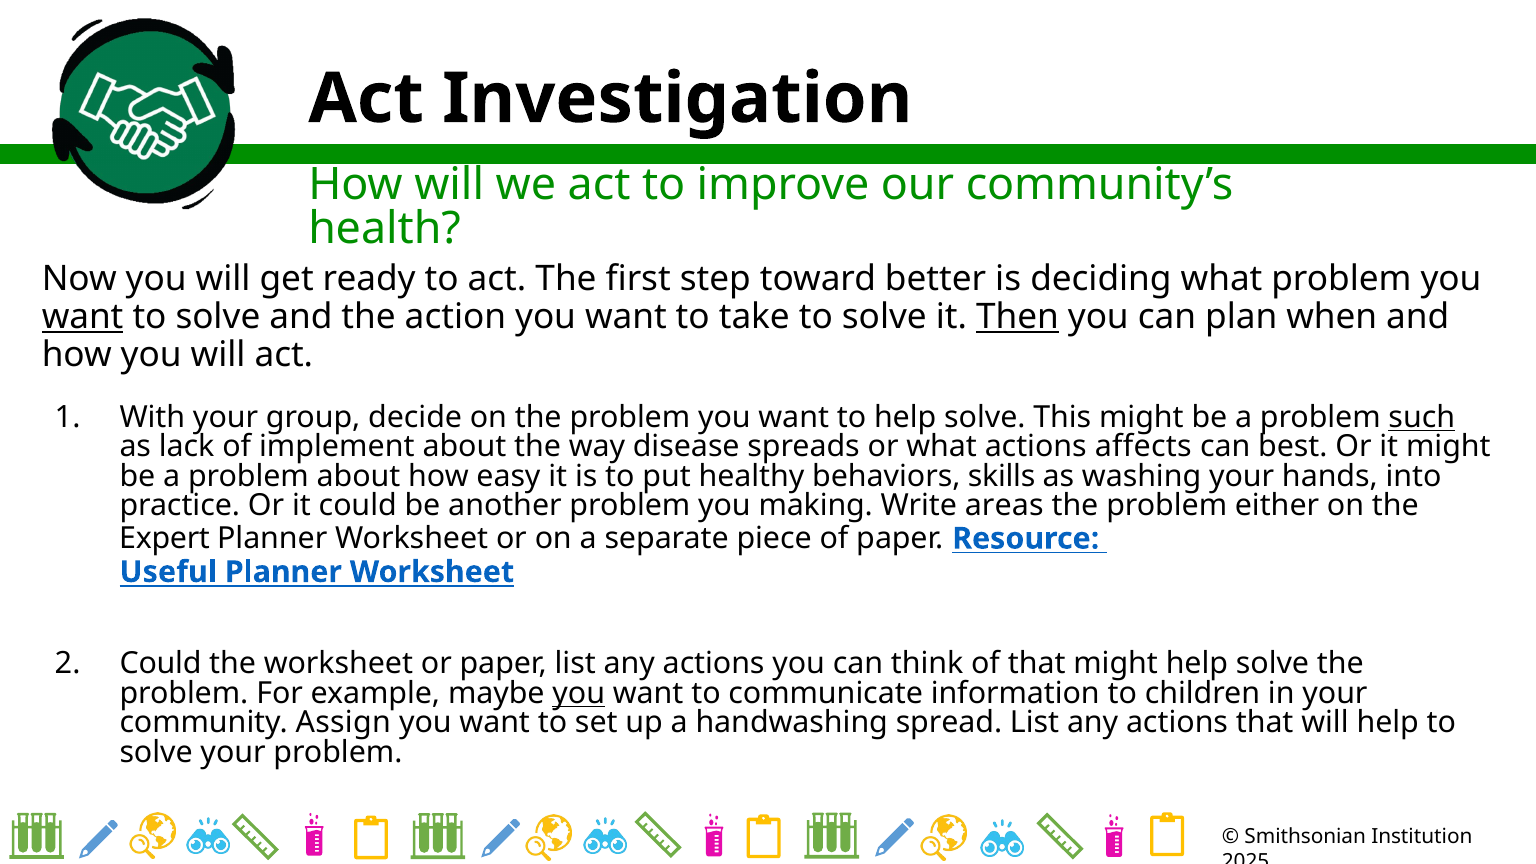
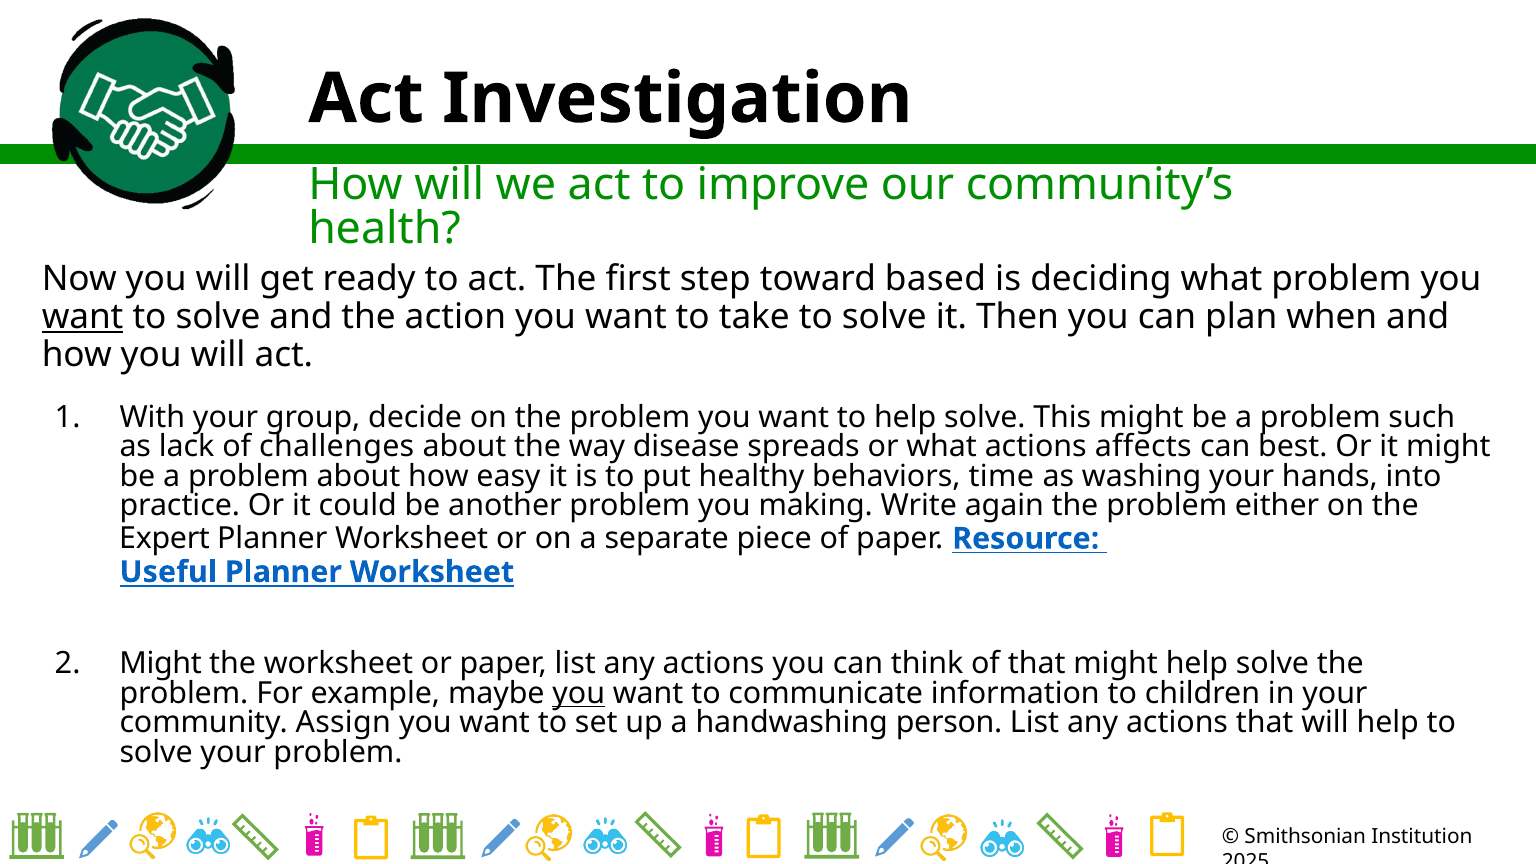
better: better -> based
Then underline: present -> none
such underline: present -> none
implement: implement -> challenges
skills: skills -> time
areas: areas -> again
Could at (161, 664): Could -> Might
spread: spread -> person
